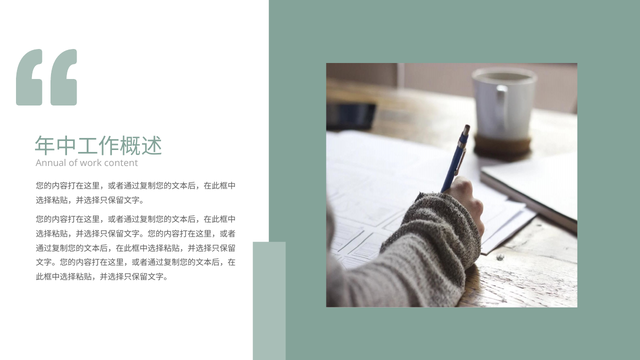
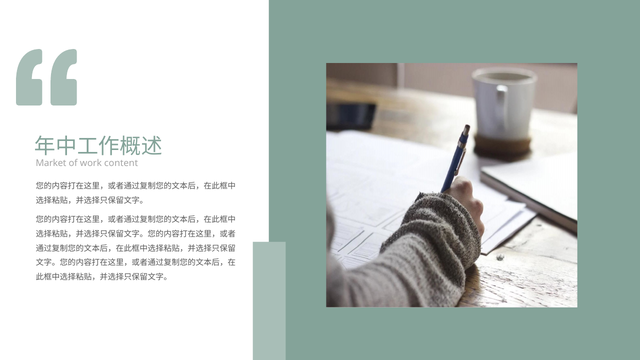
Annual: Annual -> Market
